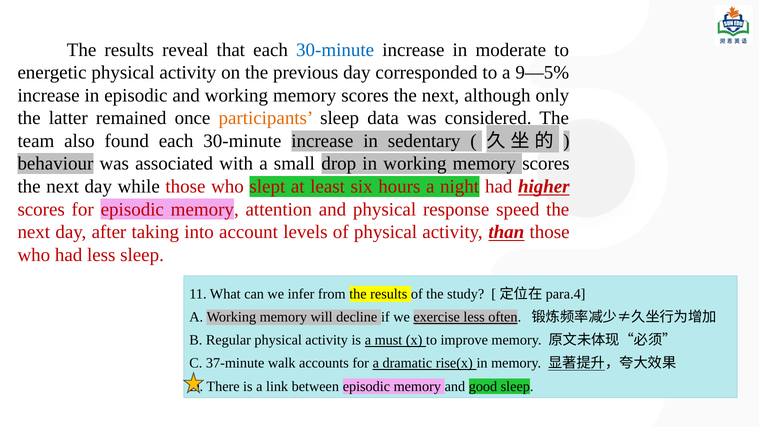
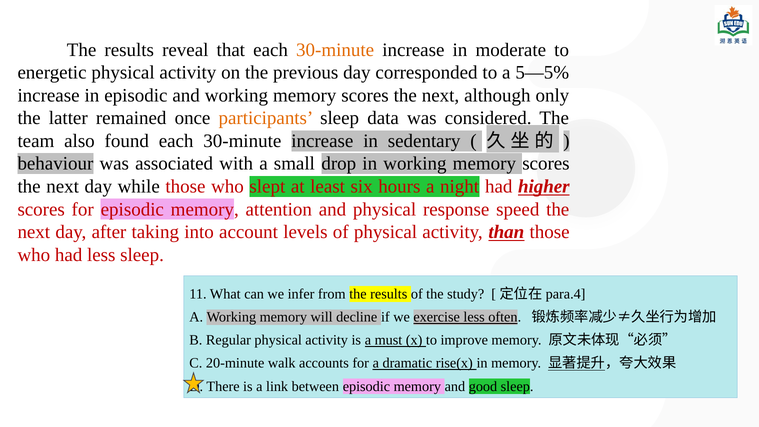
30-minute at (335, 50) colour: blue -> orange
9—5%: 9—5% -> 5—5%
37-minute: 37-minute -> 20-minute
